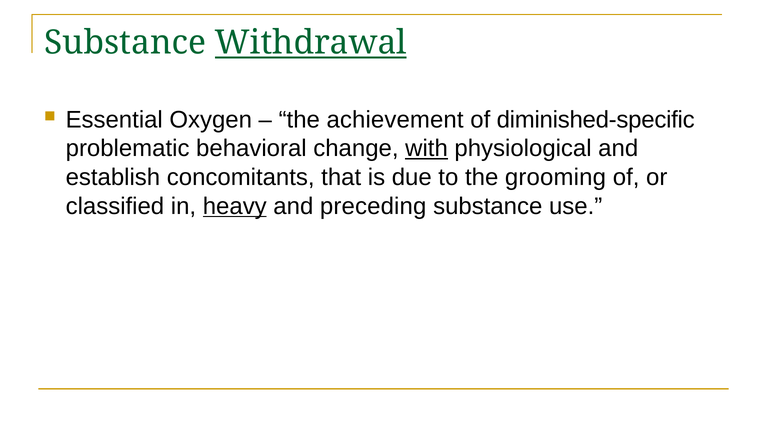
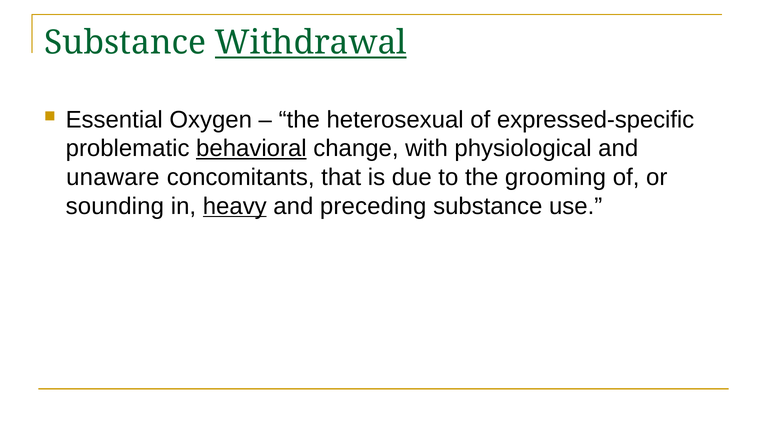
achievement: achievement -> heterosexual
diminished-specific: diminished-specific -> expressed-specific
behavioral underline: none -> present
with underline: present -> none
establish: establish -> unaware
classified: classified -> sounding
